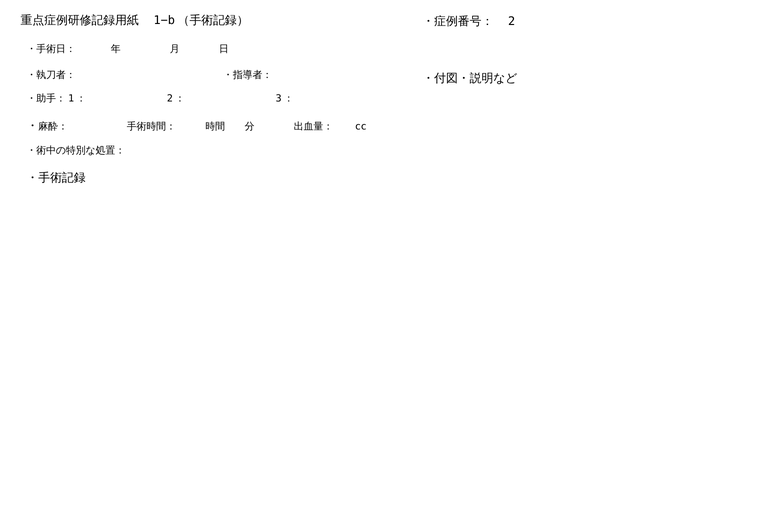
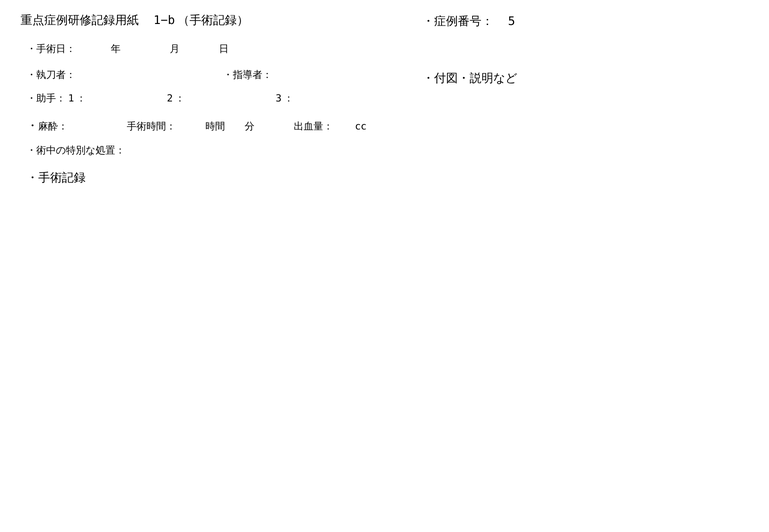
2: 2 -> 5
